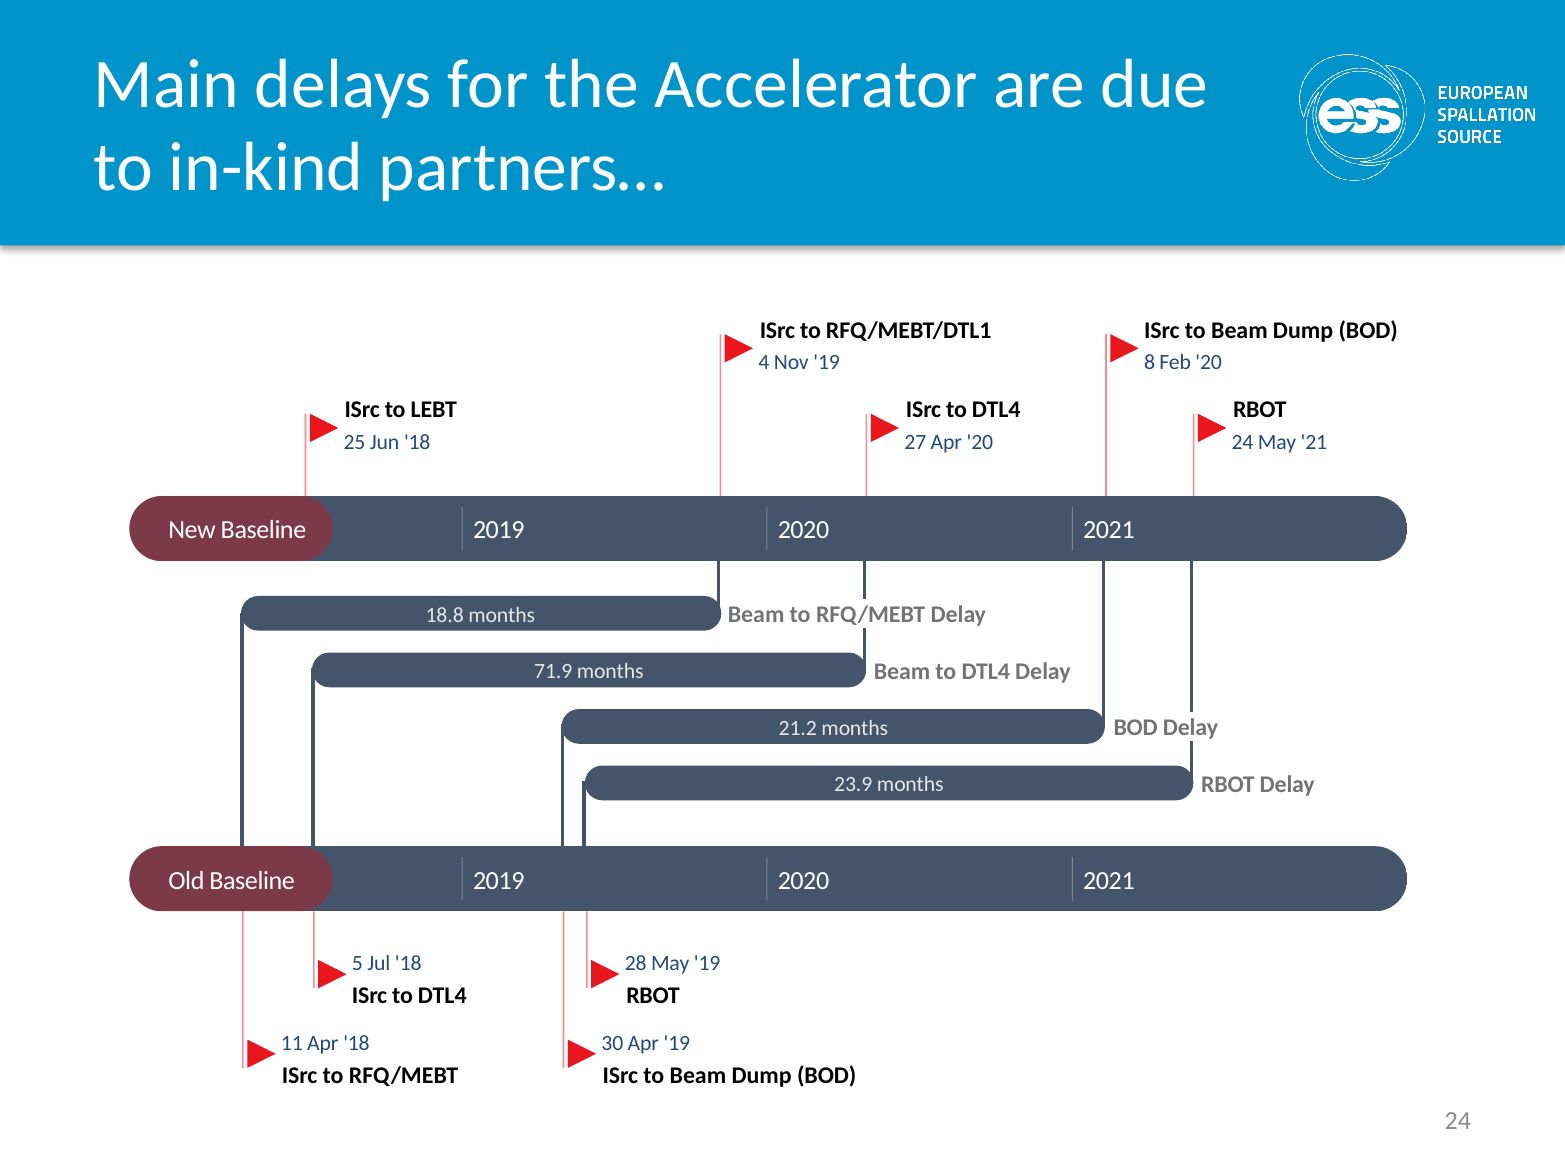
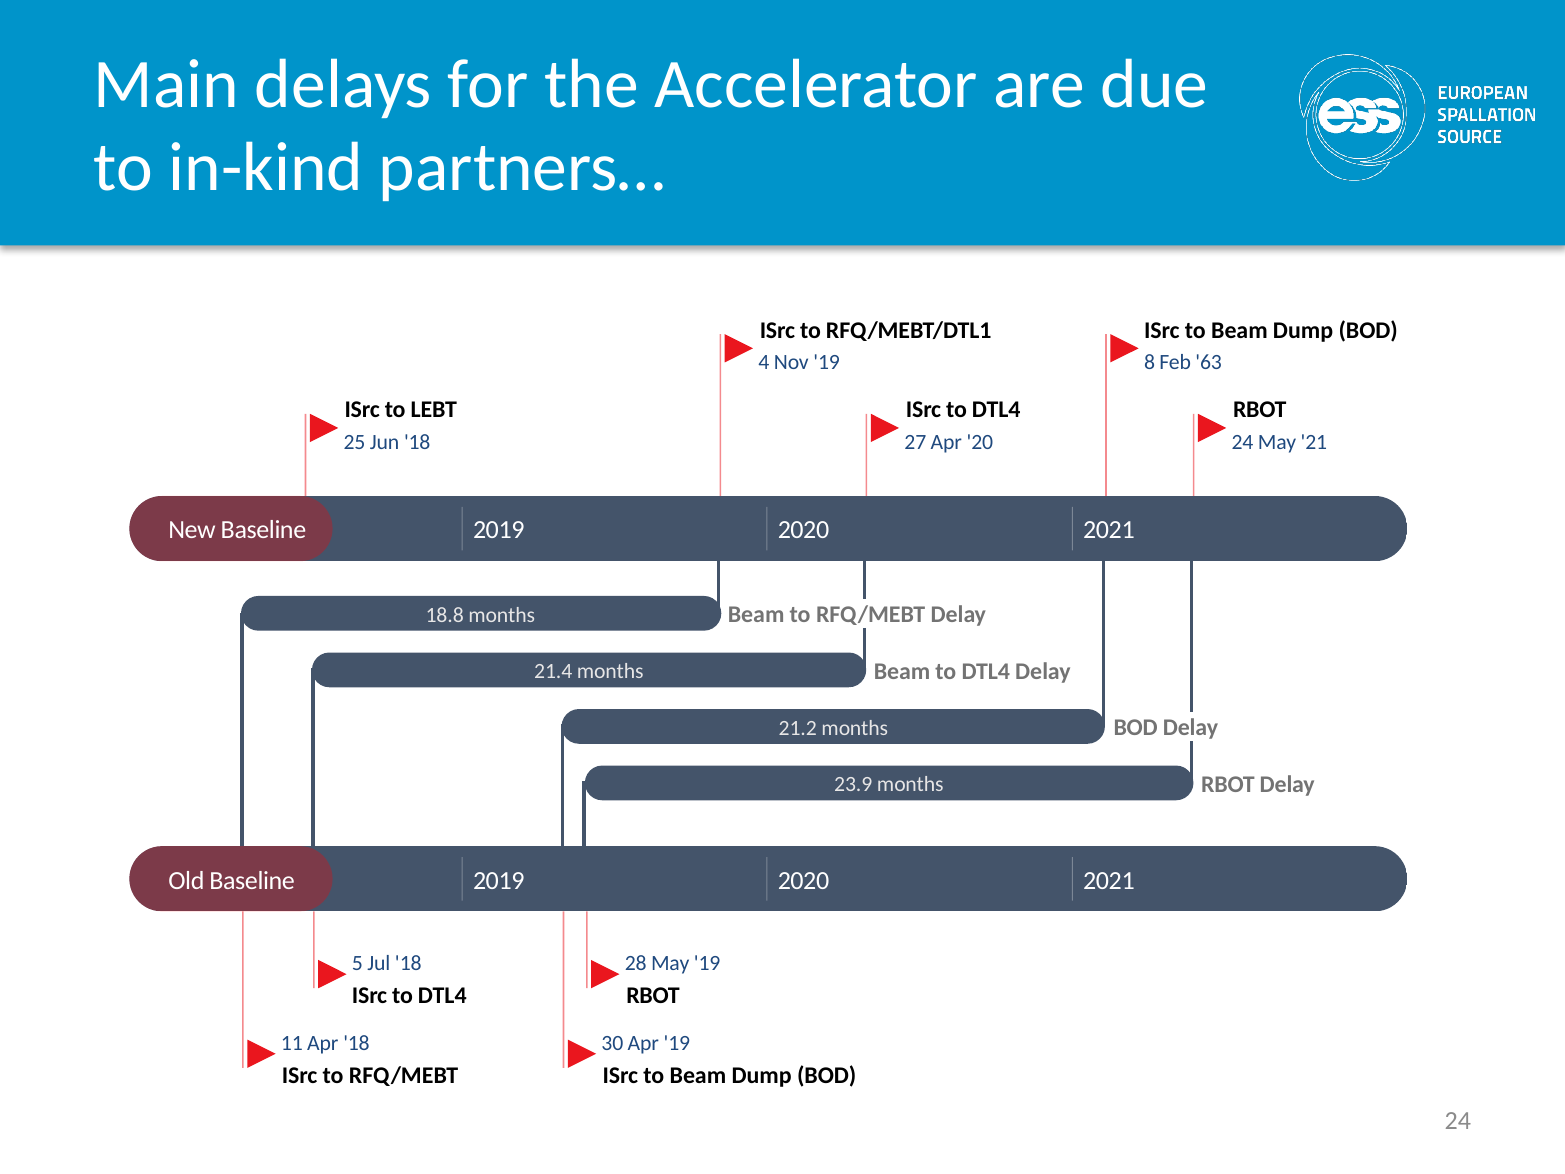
Feb 20: 20 -> 63
71.9: 71.9 -> 21.4
